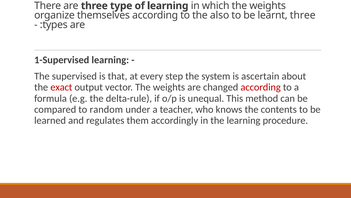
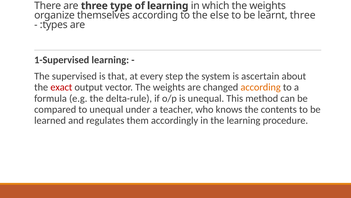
also: also -> else
according at (261, 87) colour: red -> orange
to random: random -> unequal
